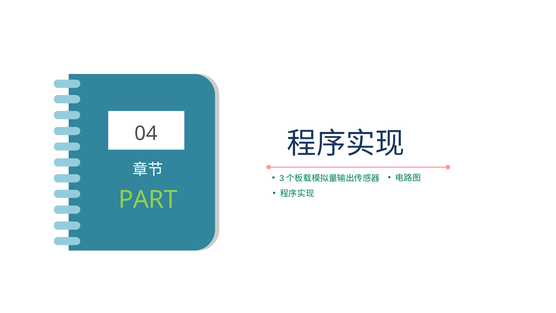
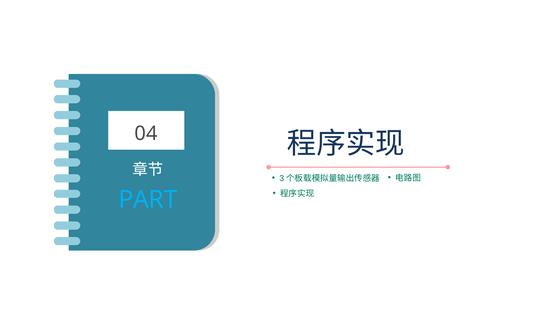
PART colour: light green -> light blue
